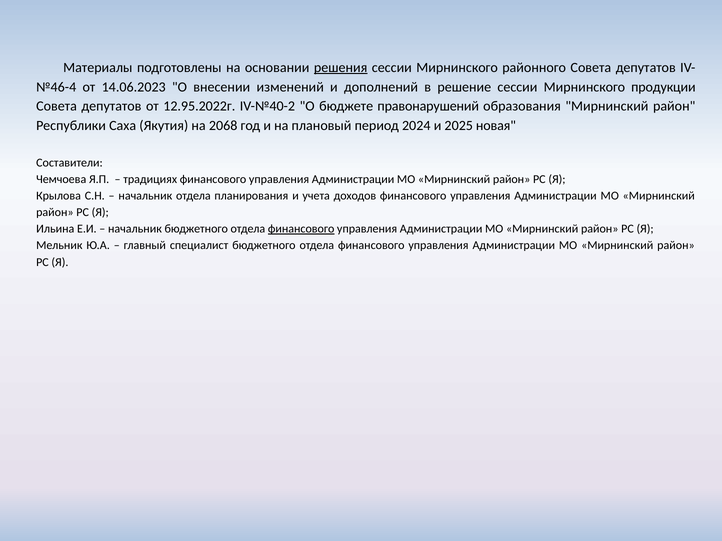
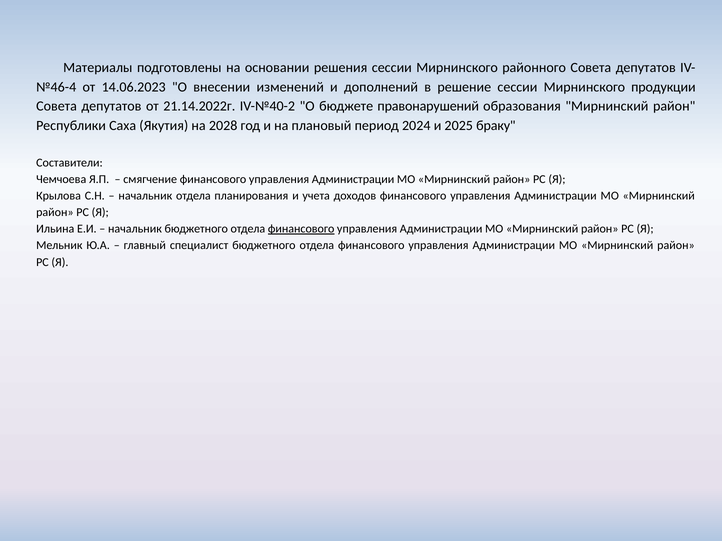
решения underline: present -> none
12.95.2022г: 12.95.2022г -> 21.14.2022г
2068: 2068 -> 2028
новая: новая -> браку
традициях: традициях -> смягчение
